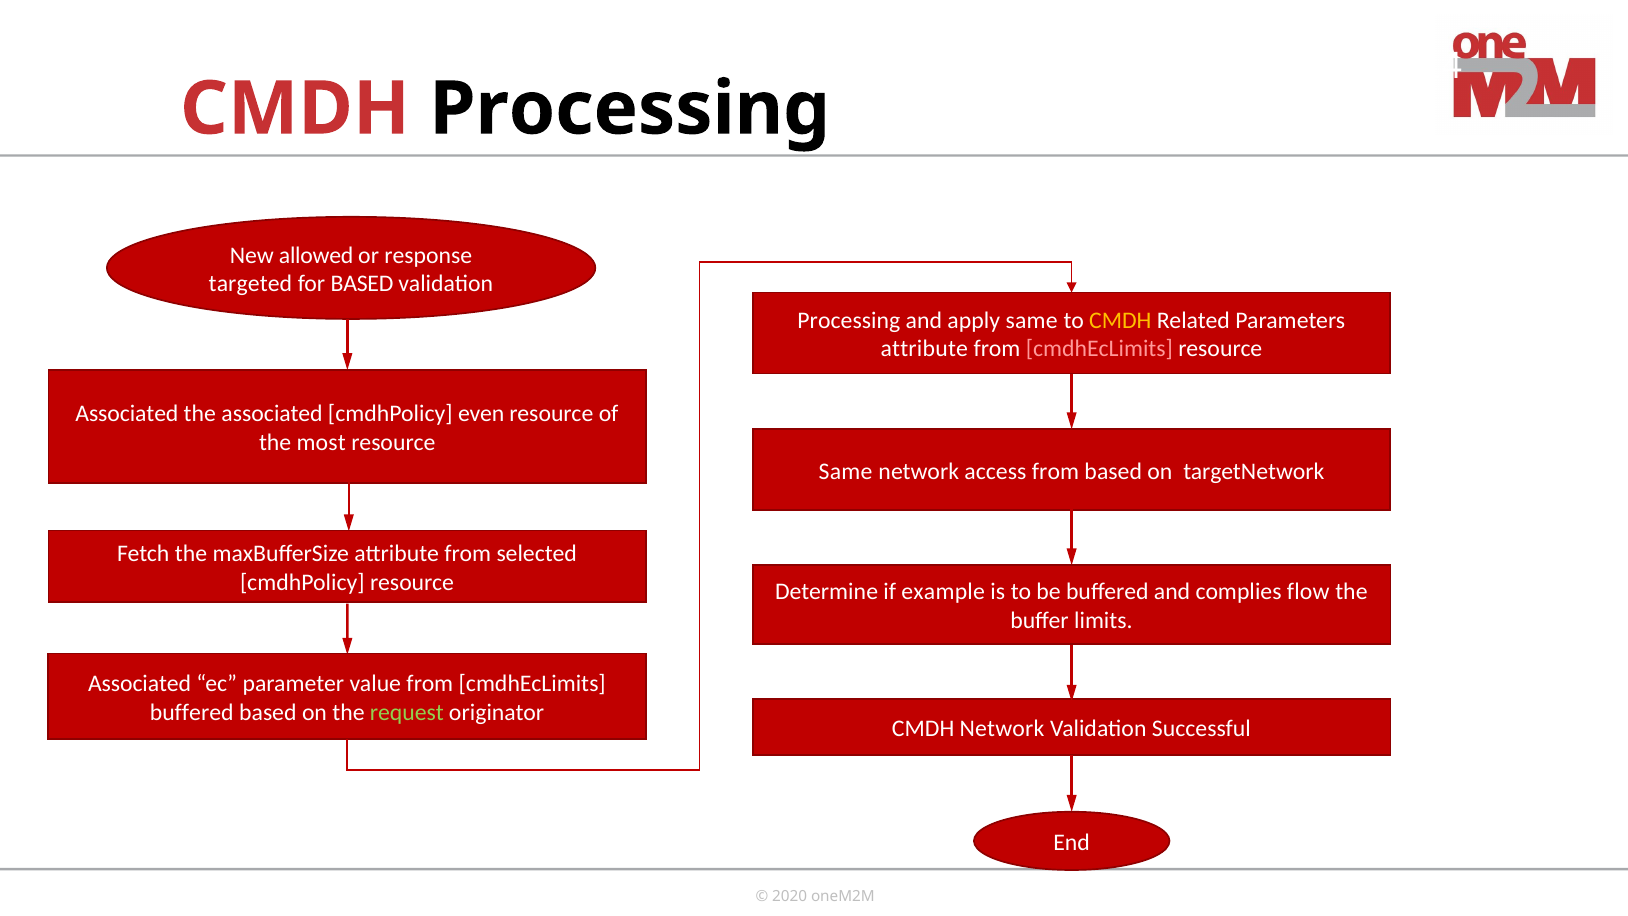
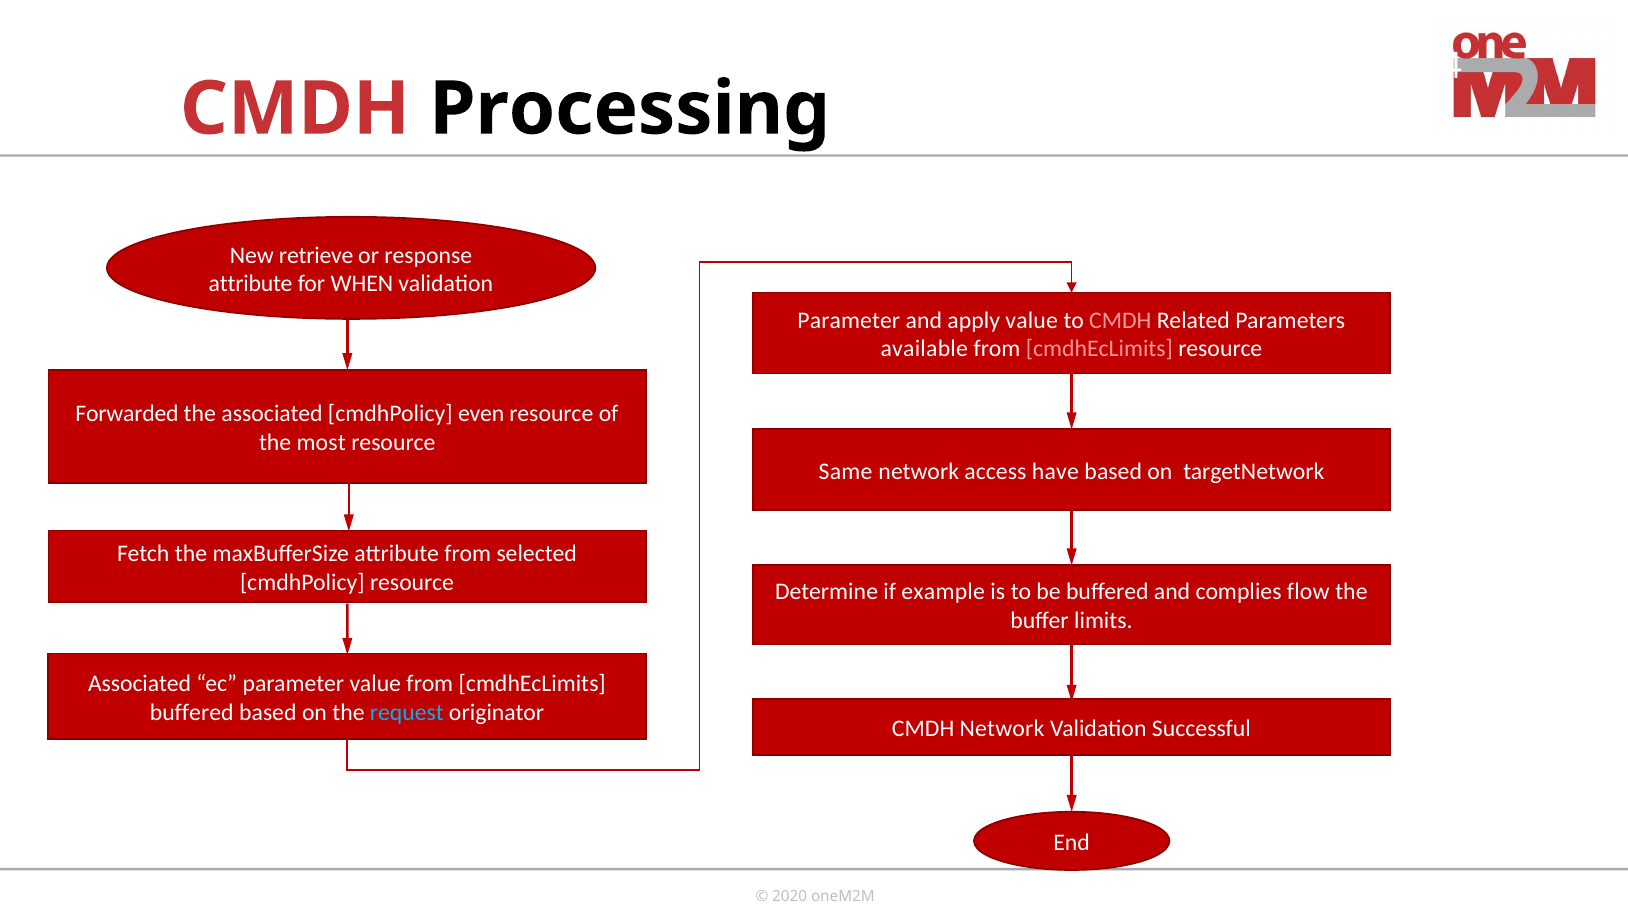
allowed: allowed -> retrieve
targeted at (250, 284): targeted -> attribute
for BASED: BASED -> WHEN
Processing at (849, 320): Processing -> Parameter
apply same: same -> value
CMDH at (1120, 320) colour: yellow -> pink
attribute at (924, 349): attribute -> available
Associated at (127, 414): Associated -> Forwarded
access from: from -> have
request colour: light green -> light blue
